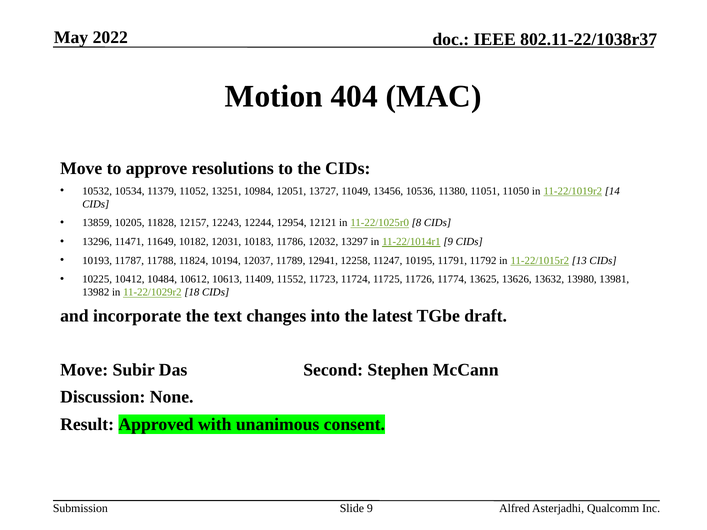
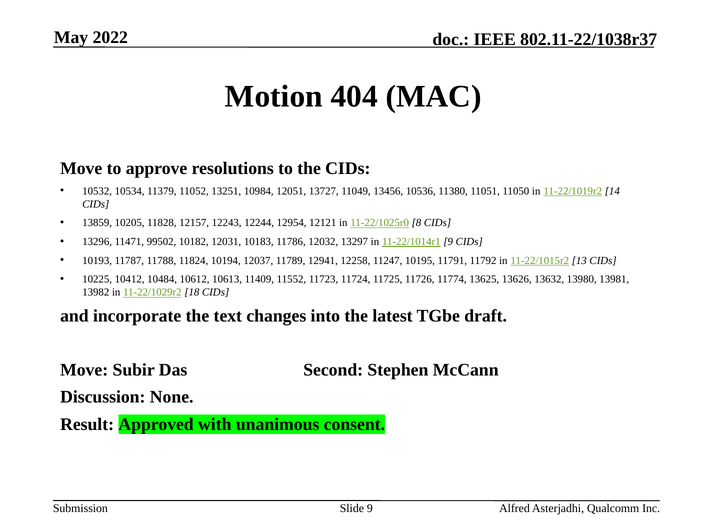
11649: 11649 -> 99502
